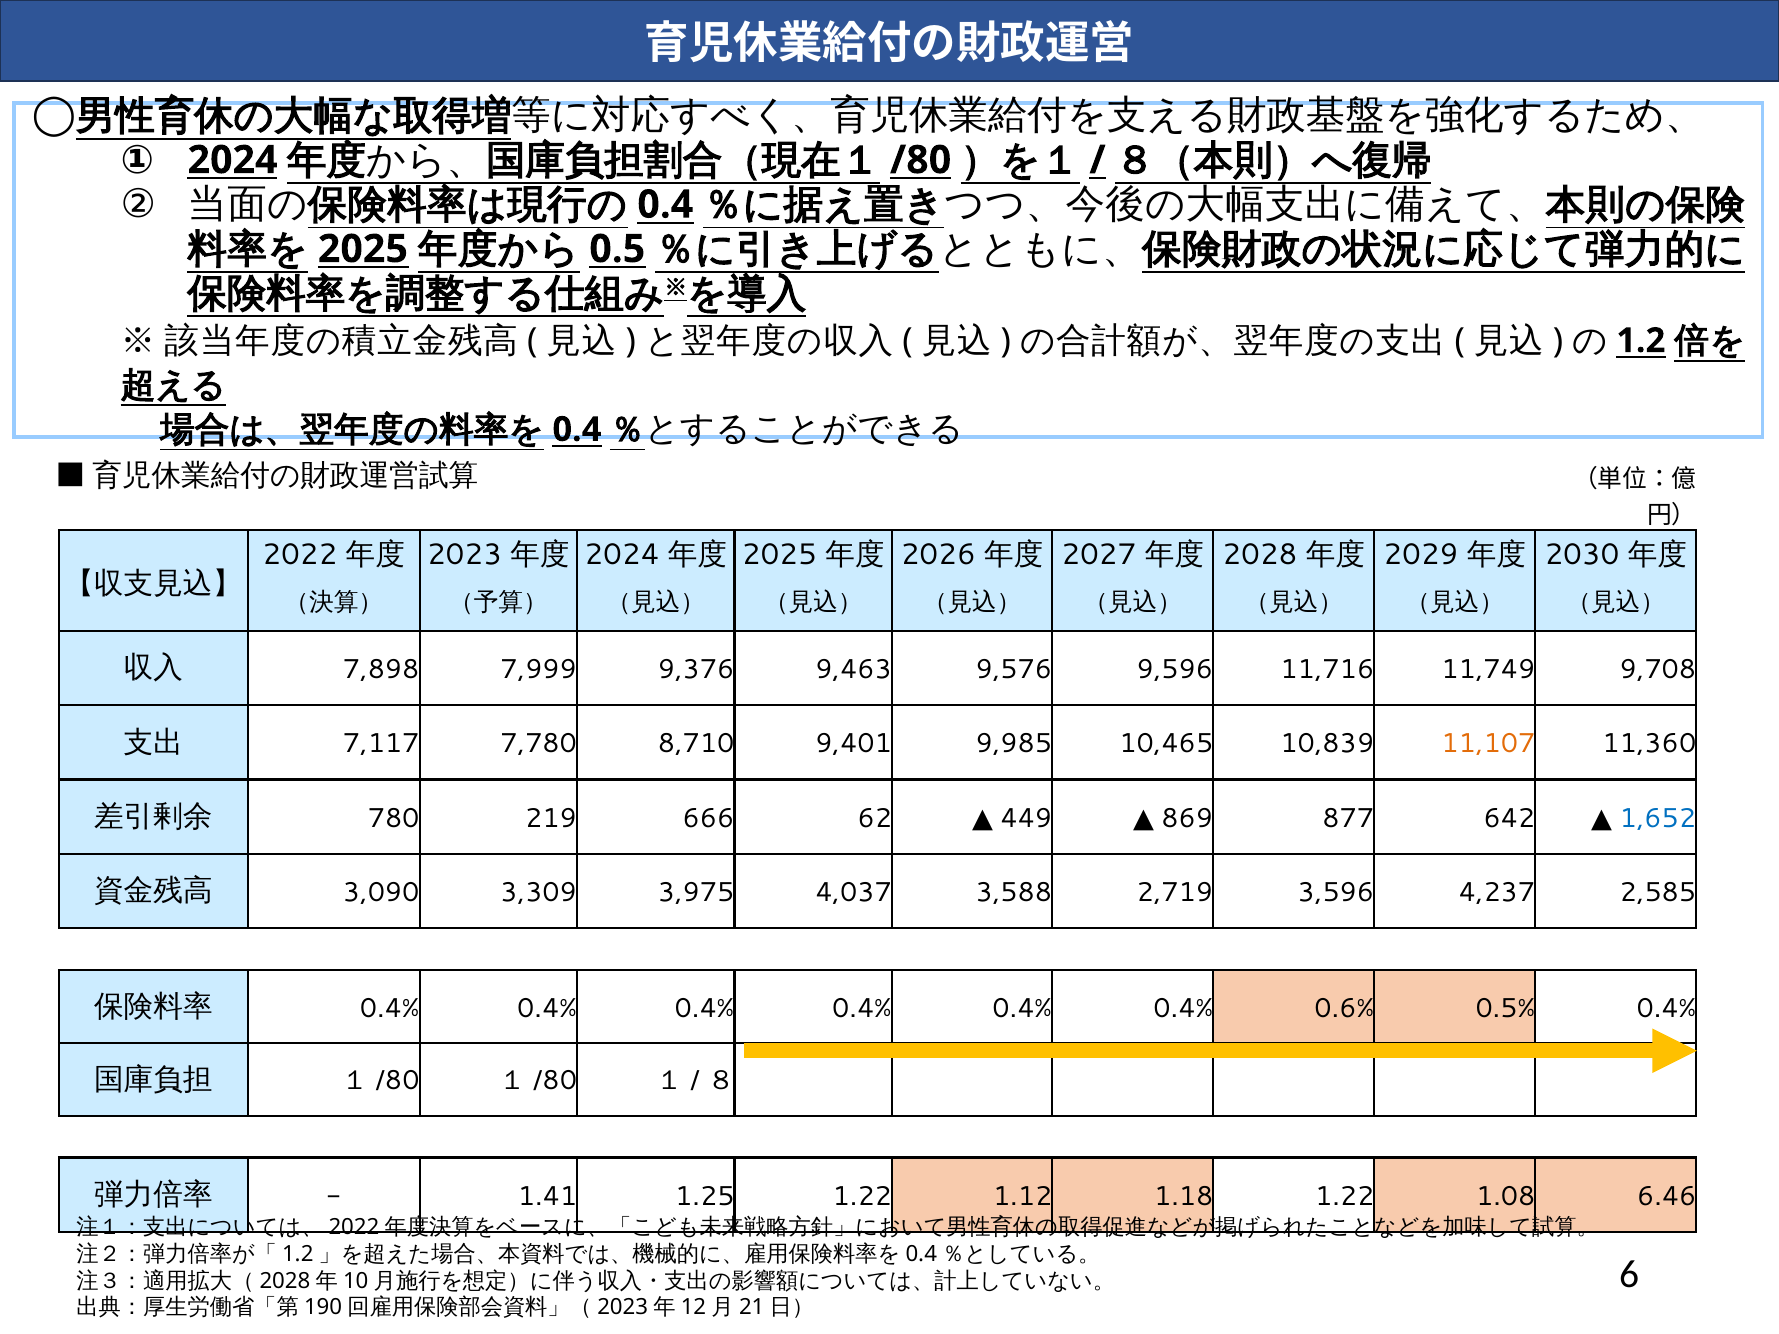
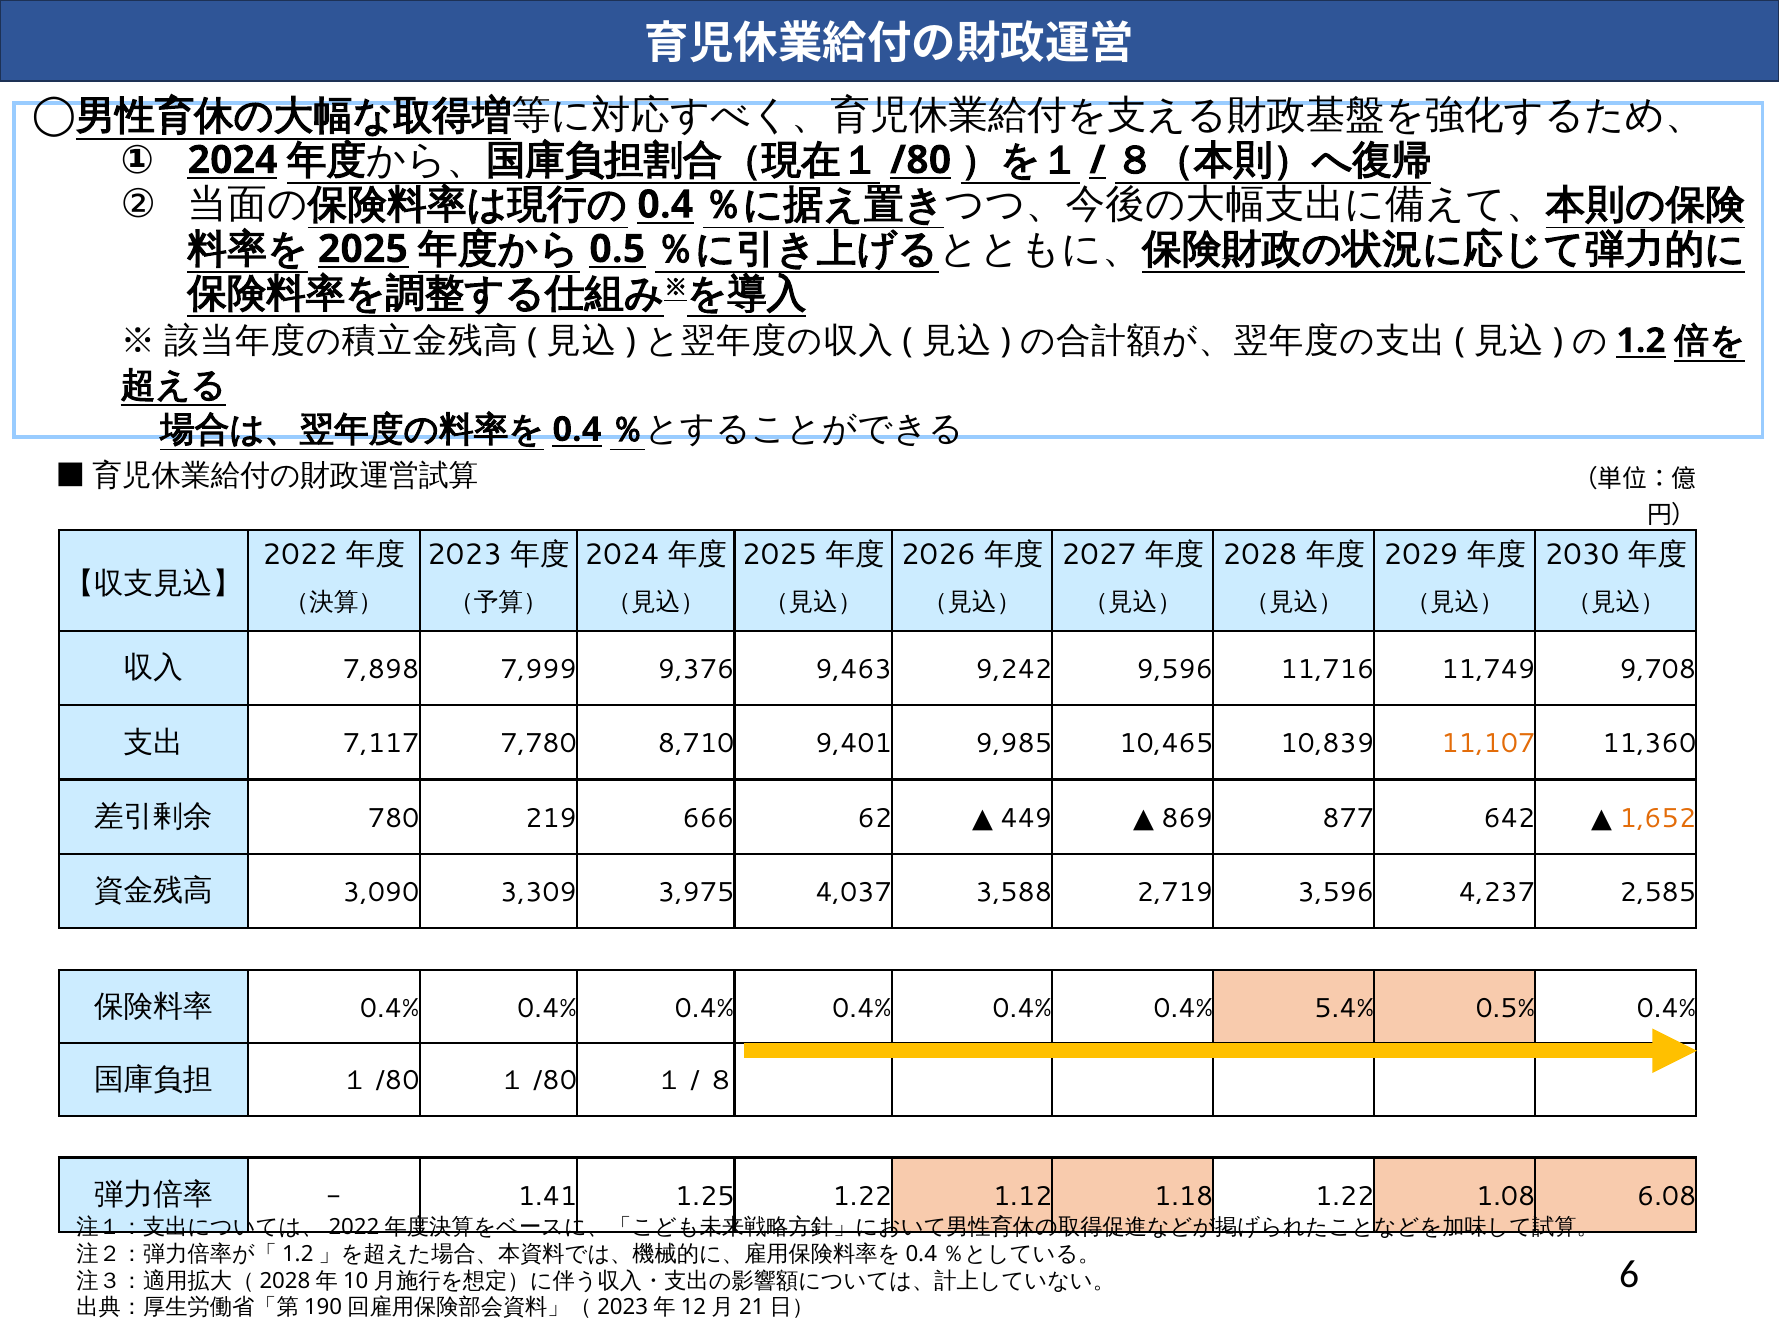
9,576: 9,576 -> 9,242
1,652 colour: blue -> orange
0.6%: 0.6% -> 5.4%
6.46: 6.46 -> 6.08
